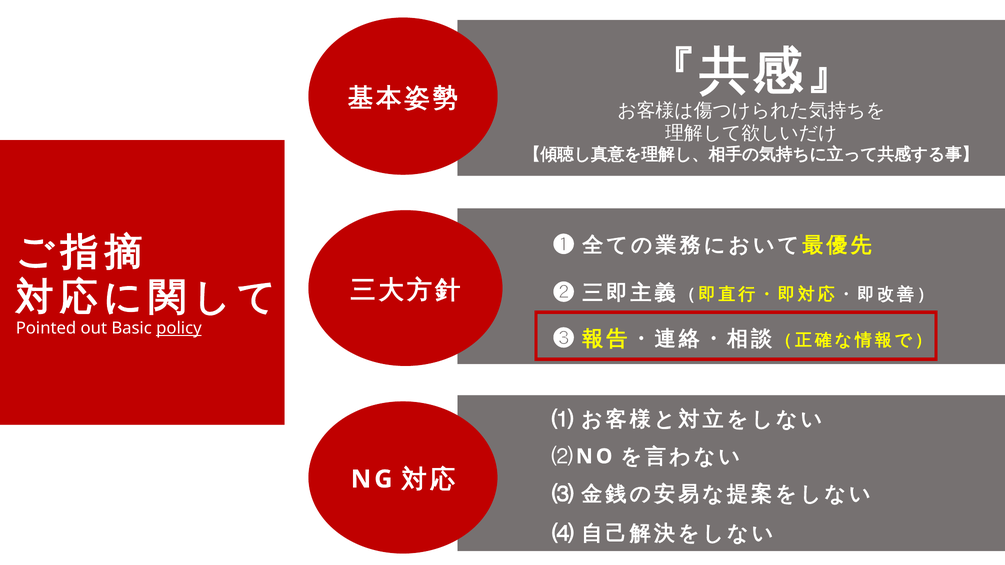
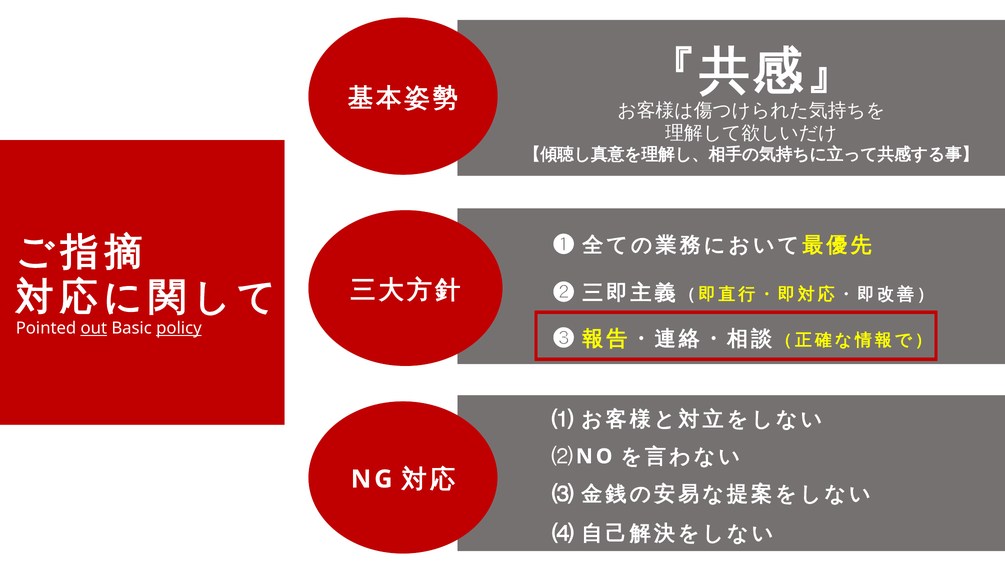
out underline: none -> present
